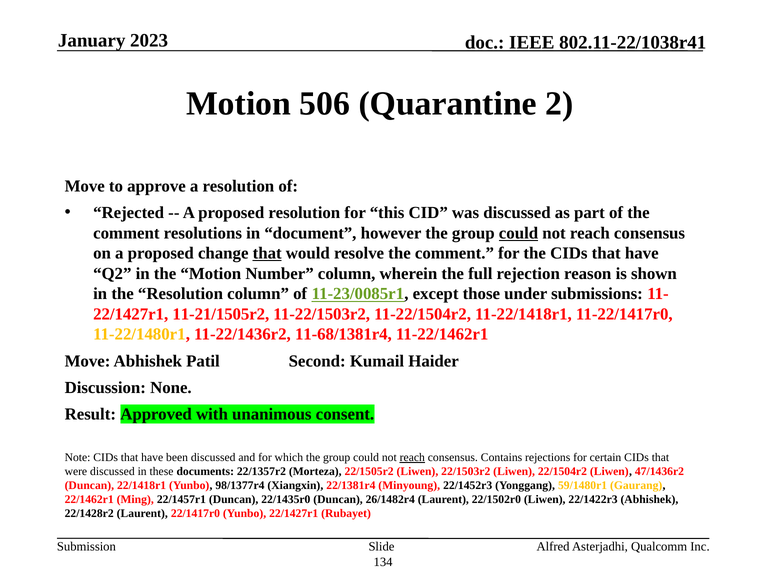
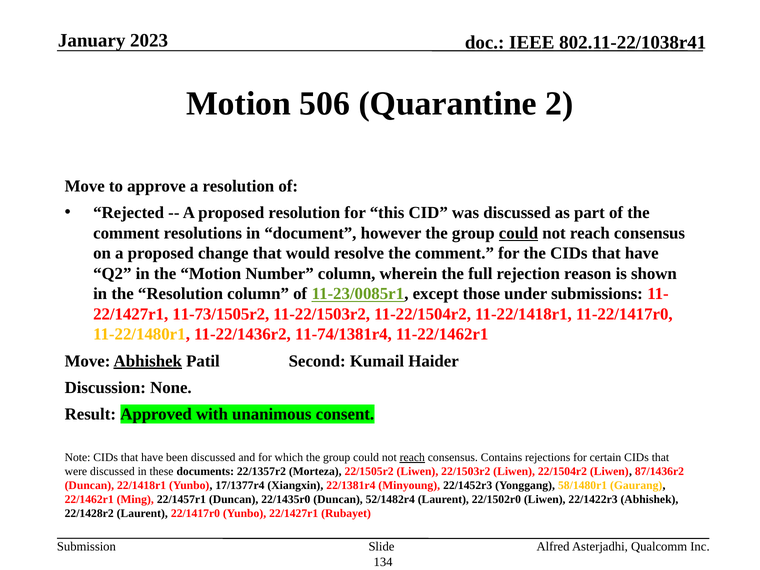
that at (267, 253) underline: present -> none
11-21/1505r2: 11-21/1505r2 -> 11-73/1505r2
11-68/1381r4: 11-68/1381r4 -> 11-74/1381r4
Abhishek at (148, 361) underline: none -> present
47/1436r2: 47/1436r2 -> 87/1436r2
98/1377r4: 98/1377r4 -> 17/1377r4
59/1480r1: 59/1480r1 -> 58/1480r1
26/1482r4: 26/1482r4 -> 52/1482r4
